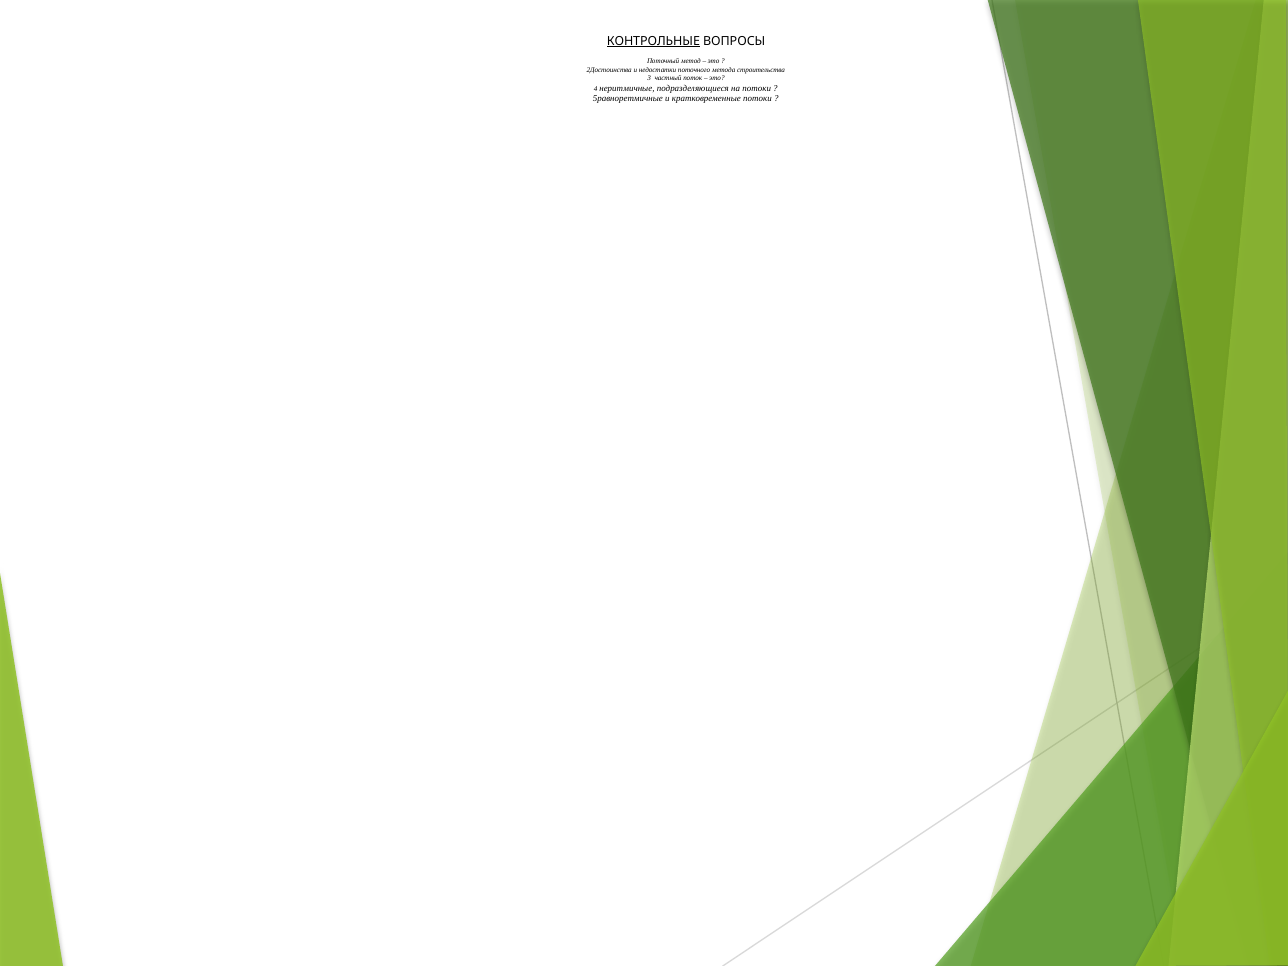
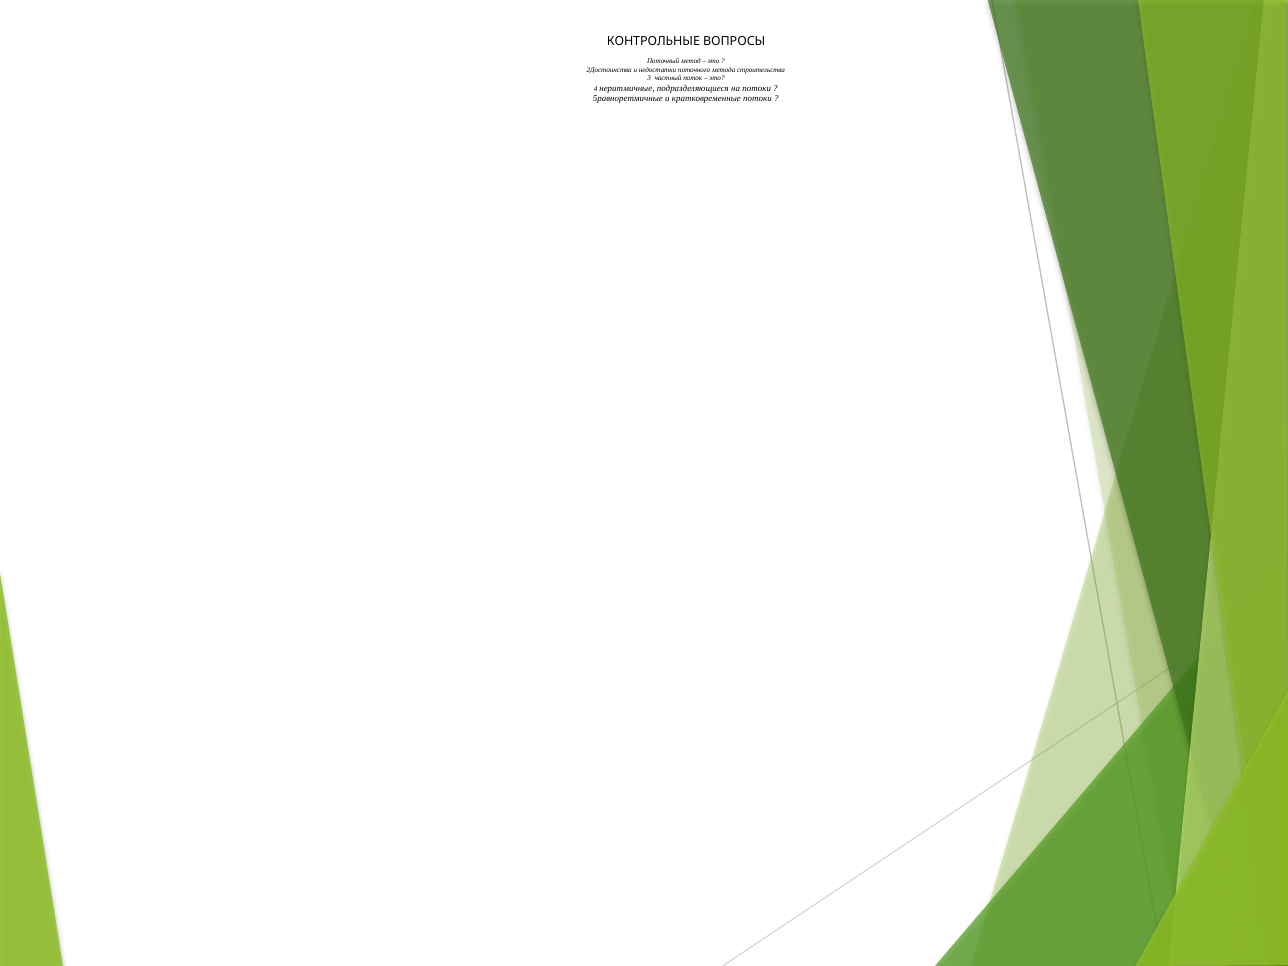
КОНТРОЛЬНЫЕ underline: present -> none
